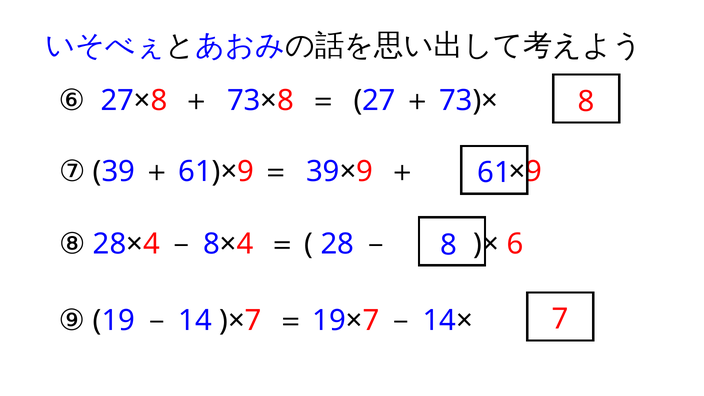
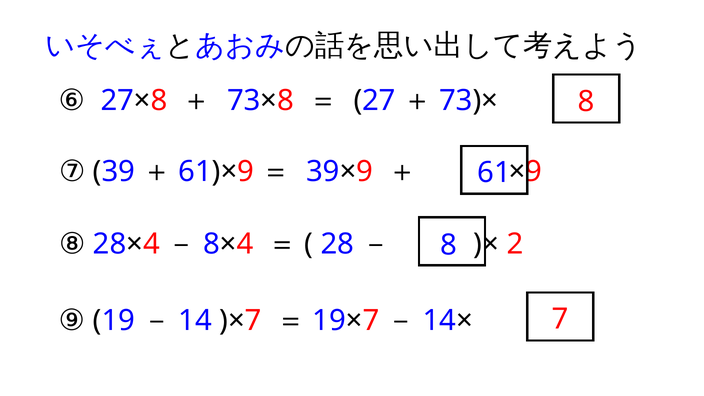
6: 6 -> 2
